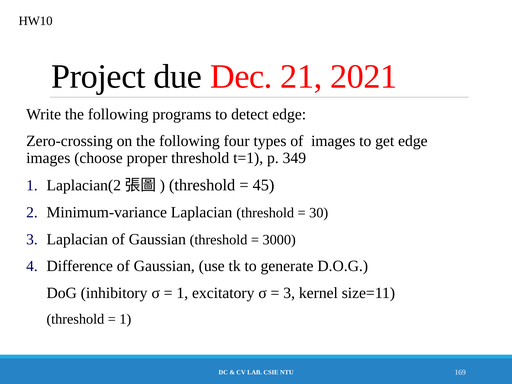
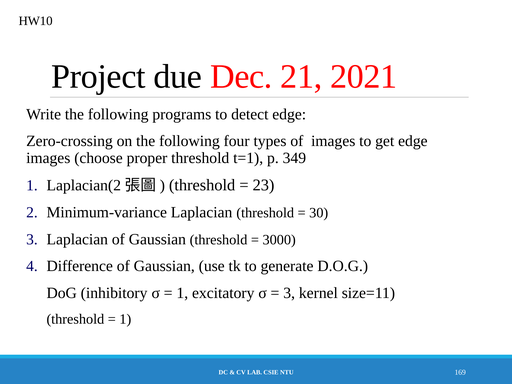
45: 45 -> 23
